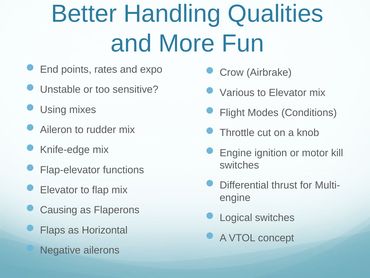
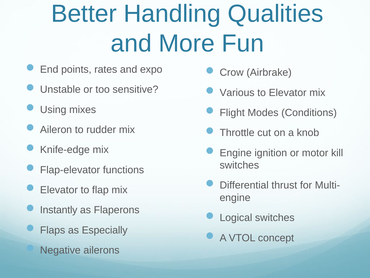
Causing: Causing -> Instantly
Horizontal: Horizontal -> Especially
